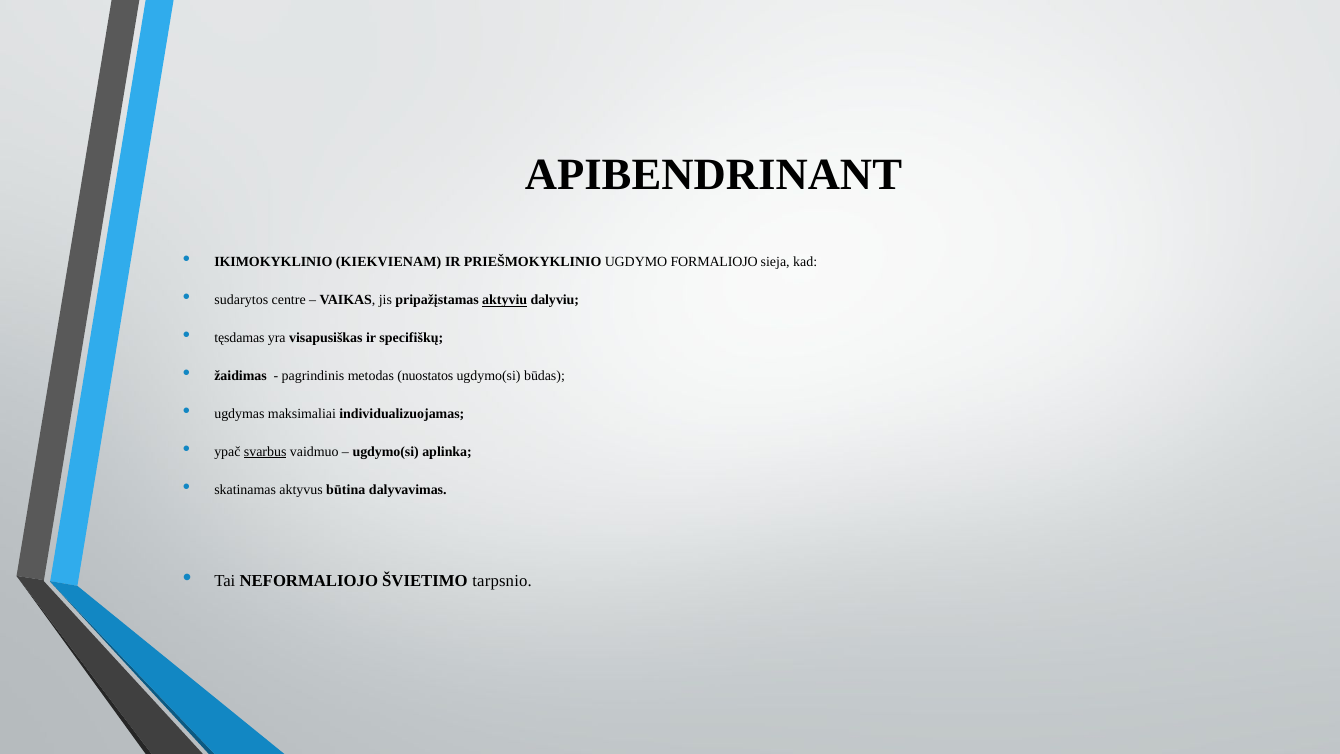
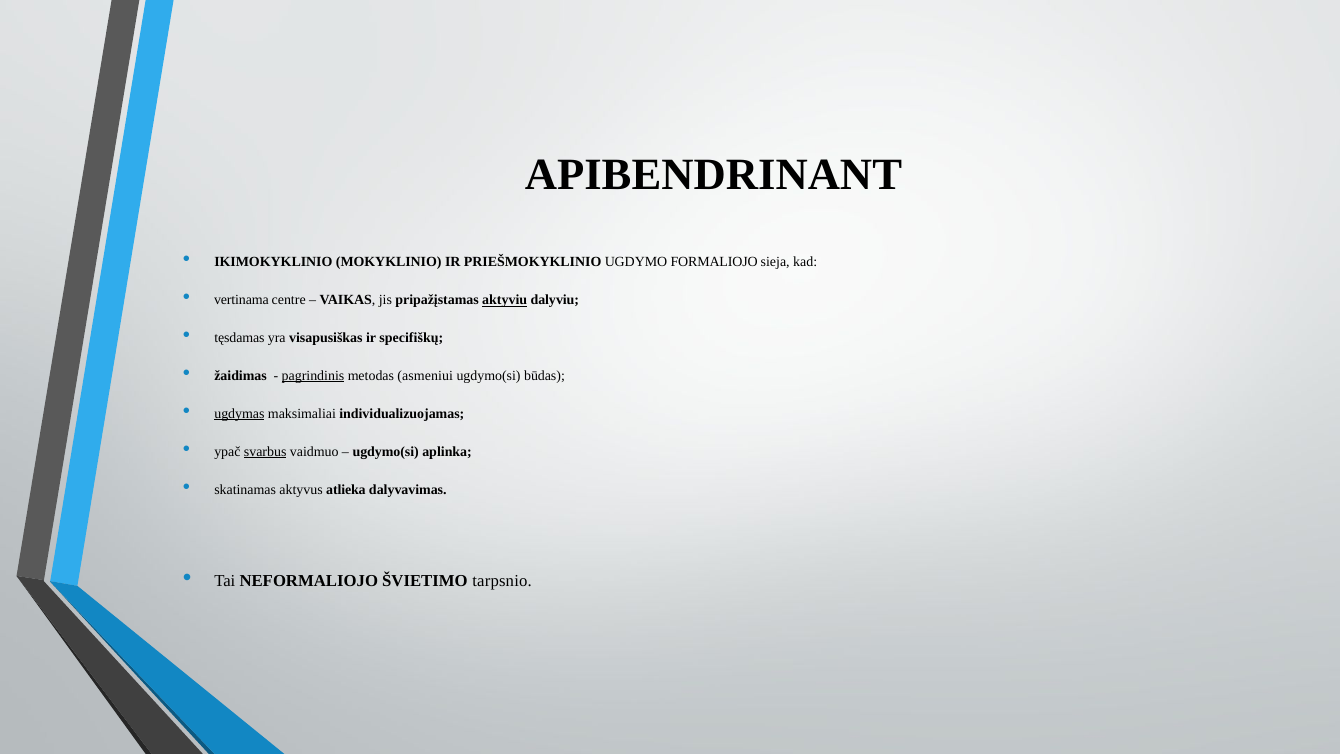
KIEKVIENAM: KIEKVIENAM -> MOKYKLINIO
sudarytos: sudarytos -> vertinama
pagrindinis underline: none -> present
nuostatos: nuostatos -> asmeniui
ugdymas underline: none -> present
būtina: būtina -> atlieka
